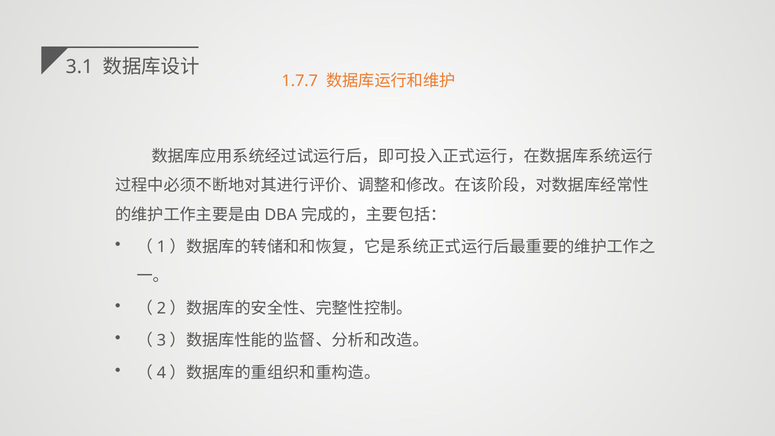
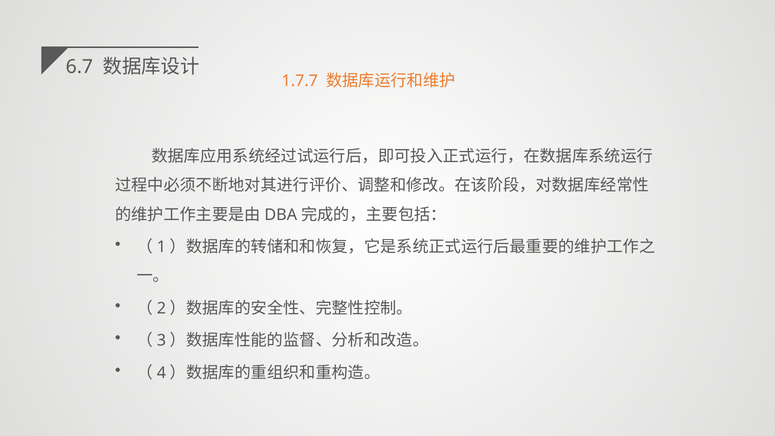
3.1: 3.1 -> 6.7
